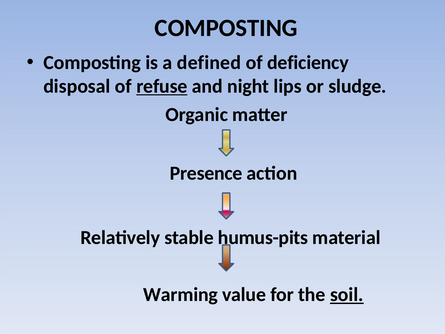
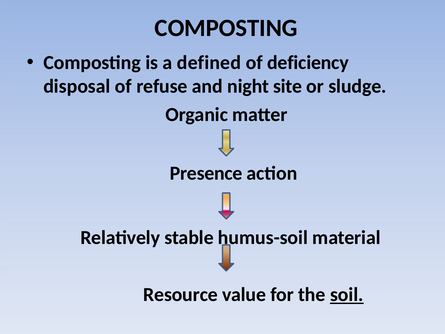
refuse underline: present -> none
lips: lips -> site
humus-pits: humus-pits -> humus-soil
Warming: Warming -> Resource
